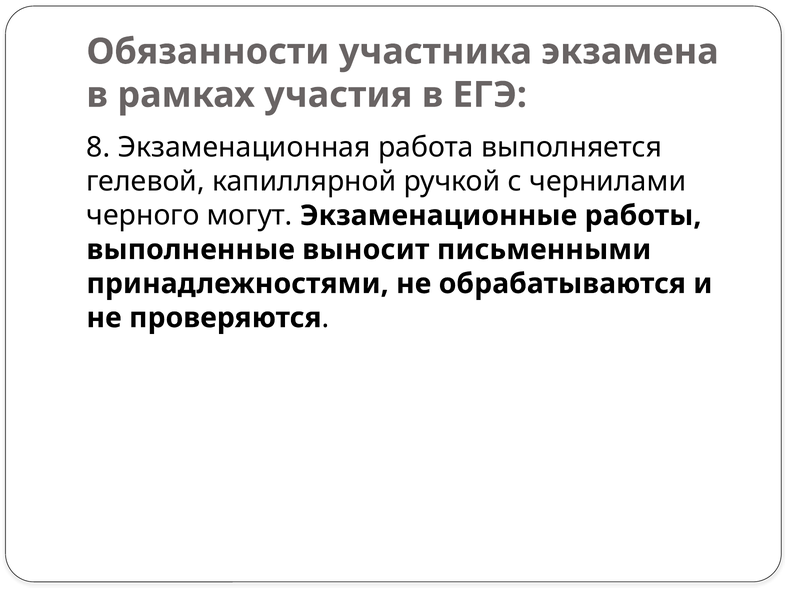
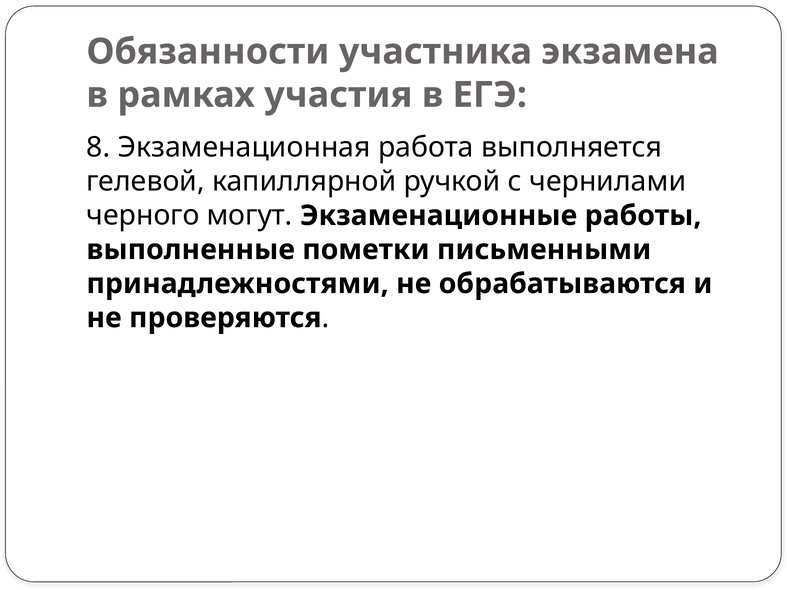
выносит: выносит -> пометки
